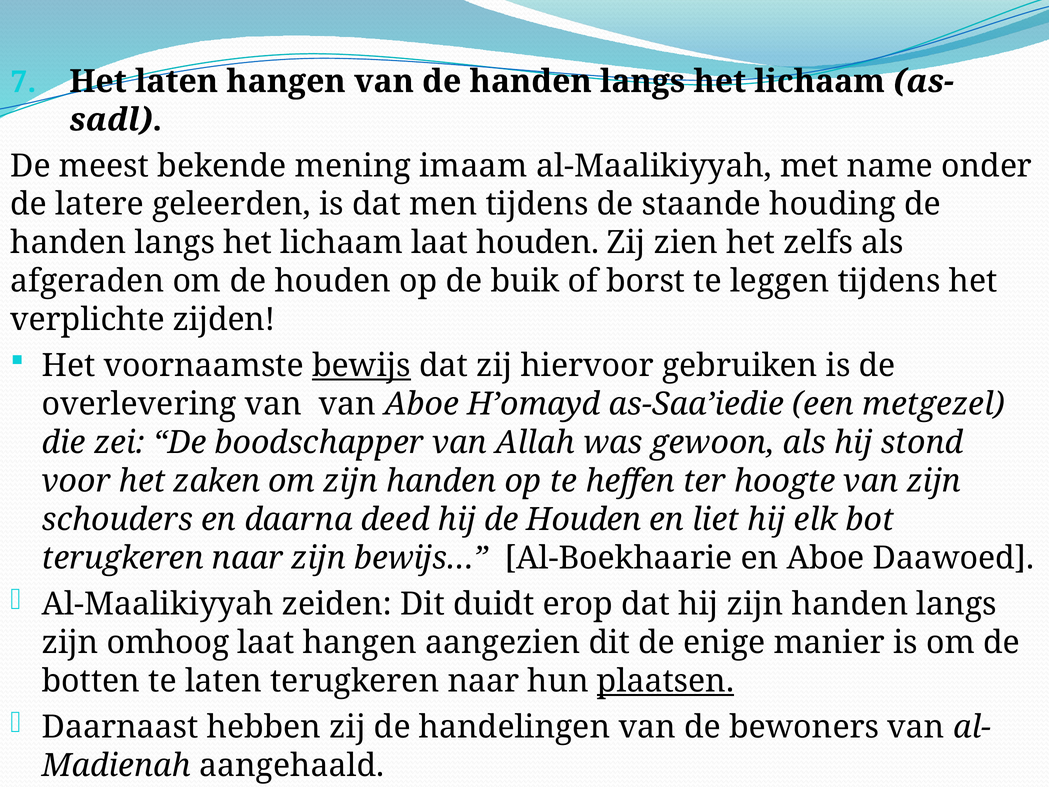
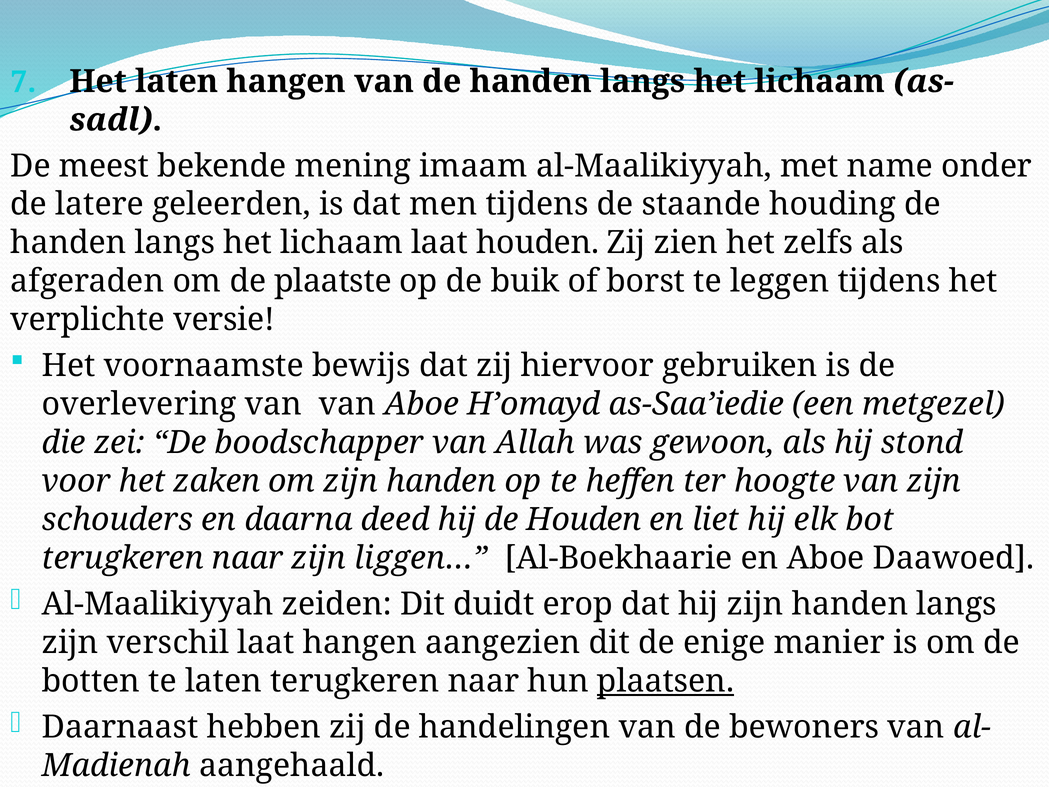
om de houden: houden -> plaatste
zijden: zijden -> versie
bewijs underline: present -> none
bewijs…: bewijs… -> liggen…
omhoog: omhoog -> verschil
